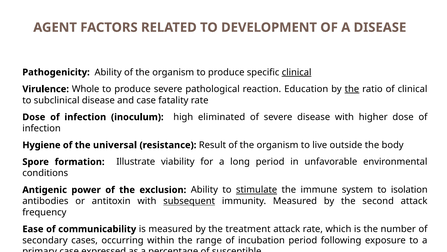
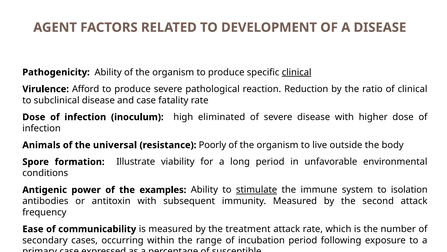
Whole: Whole -> Afford
Education: Education -> Reduction
the at (352, 89) underline: present -> none
Hygiene: Hygiene -> Animals
Result: Result -> Poorly
exclusion: exclusion -> examples
subsequent underline: present -> none
